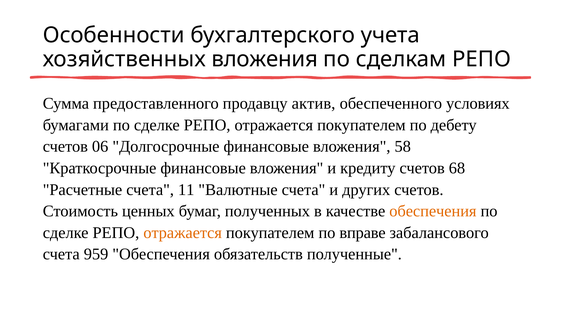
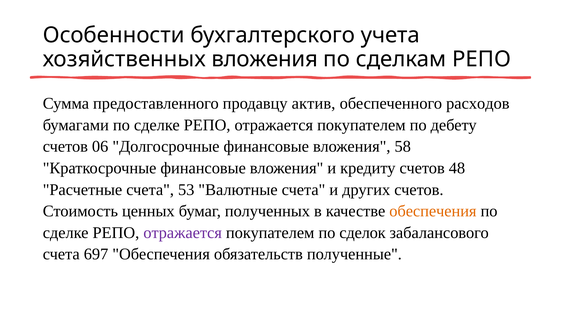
условиях: условиях -> расходов
68: 68 -> 48
11: 11 -> 53
отражается at (183, 233) colour: orange -> purple
вправе: вправе -> сделок
959: 959 -> 697
